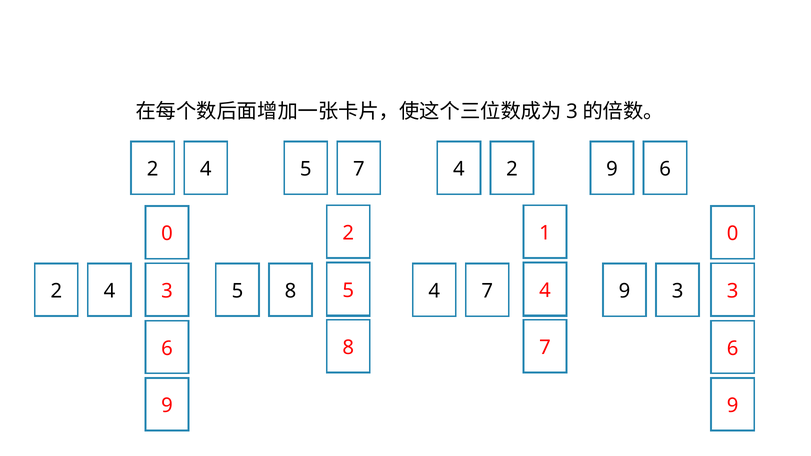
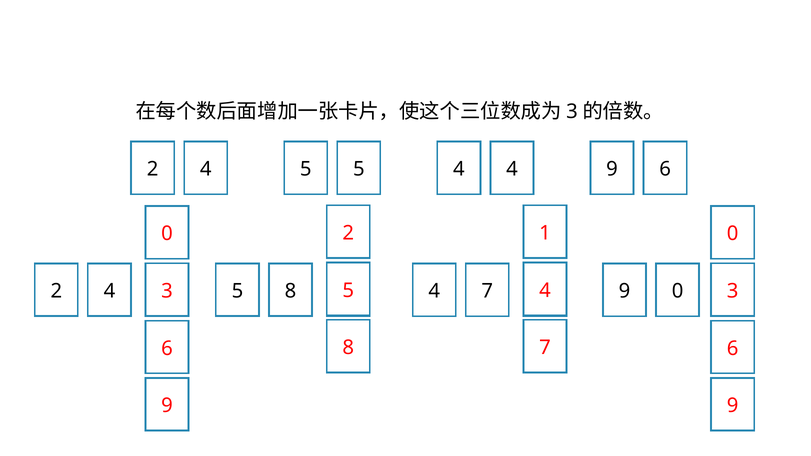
5 7: 7 -> 5
4 2: 2 -> 4
9 3: 3 -> 0
